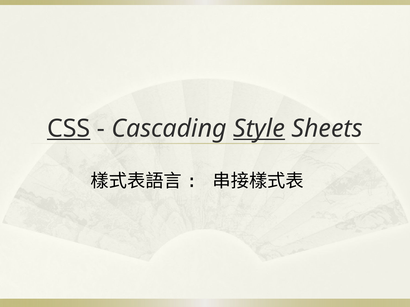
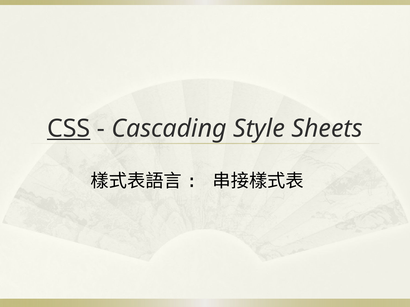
Style underline: present -> none
